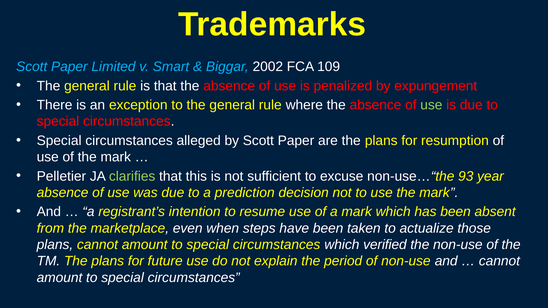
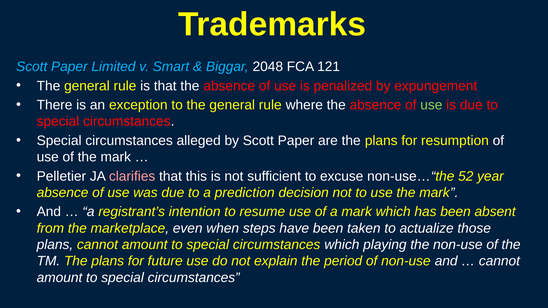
2002: 2002 -> 2048
109: 109 -> 121
clarifies colour: light green -> pink
93: 93 -> 52
verified: verified -> playing
